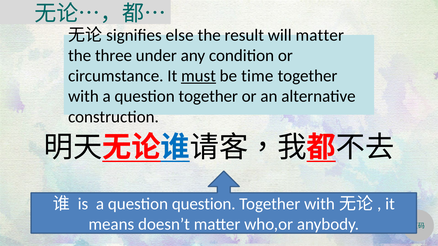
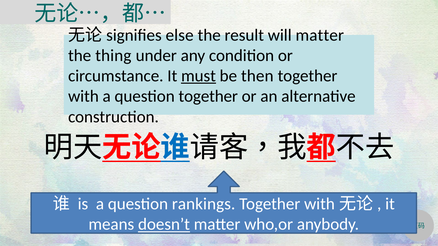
three: three -> thing
time: time -> then
question question: question -> rankings
doesn’t underline: none -> present
